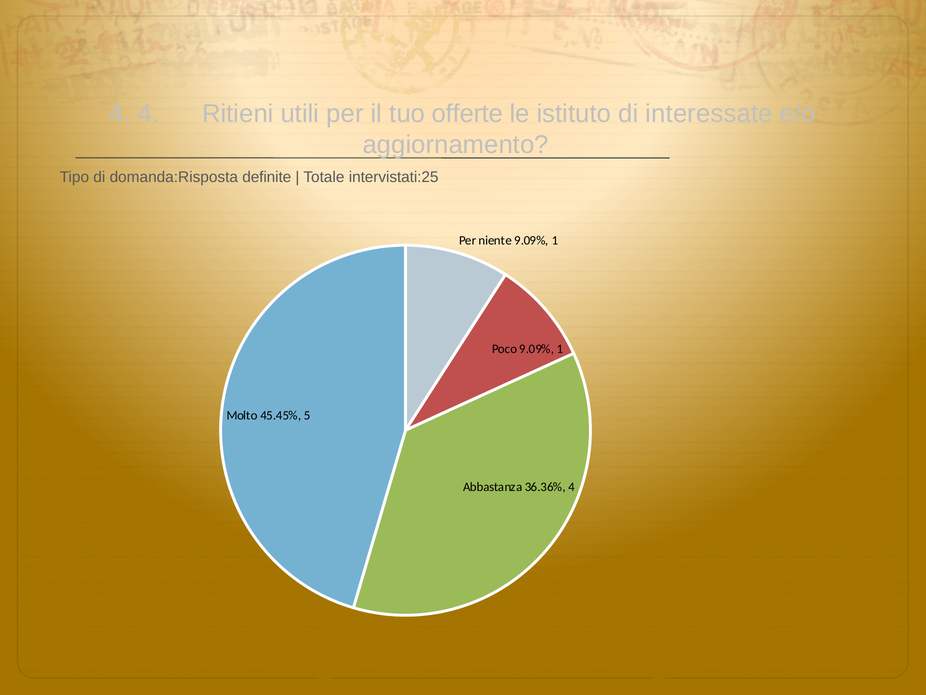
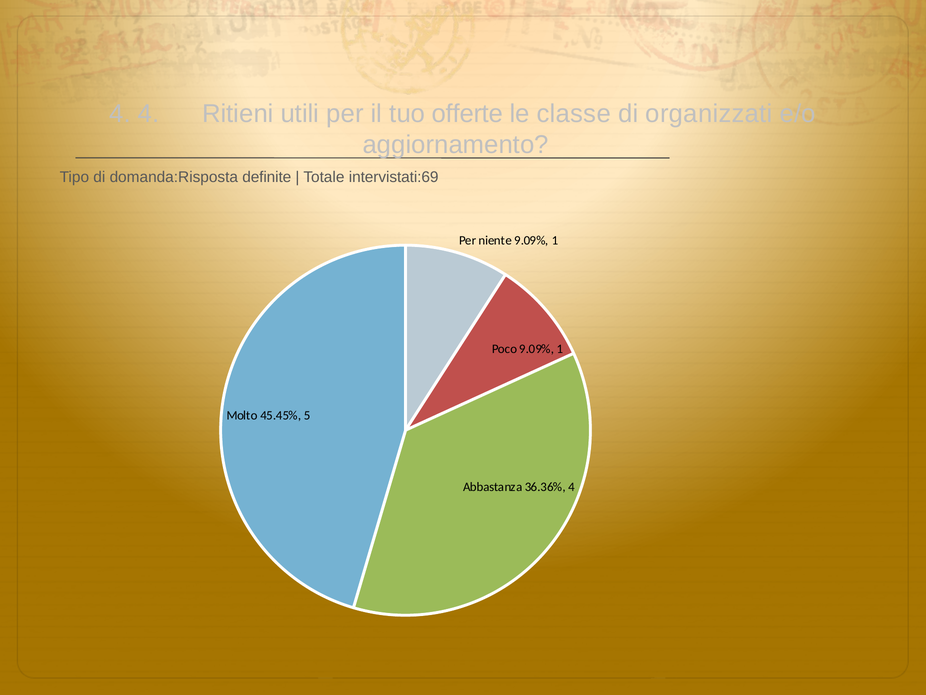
istituto: istituto -> classe
interessate: interessate -> organizzati
intervistati:25: intervistati:25 -> intervistati:69
